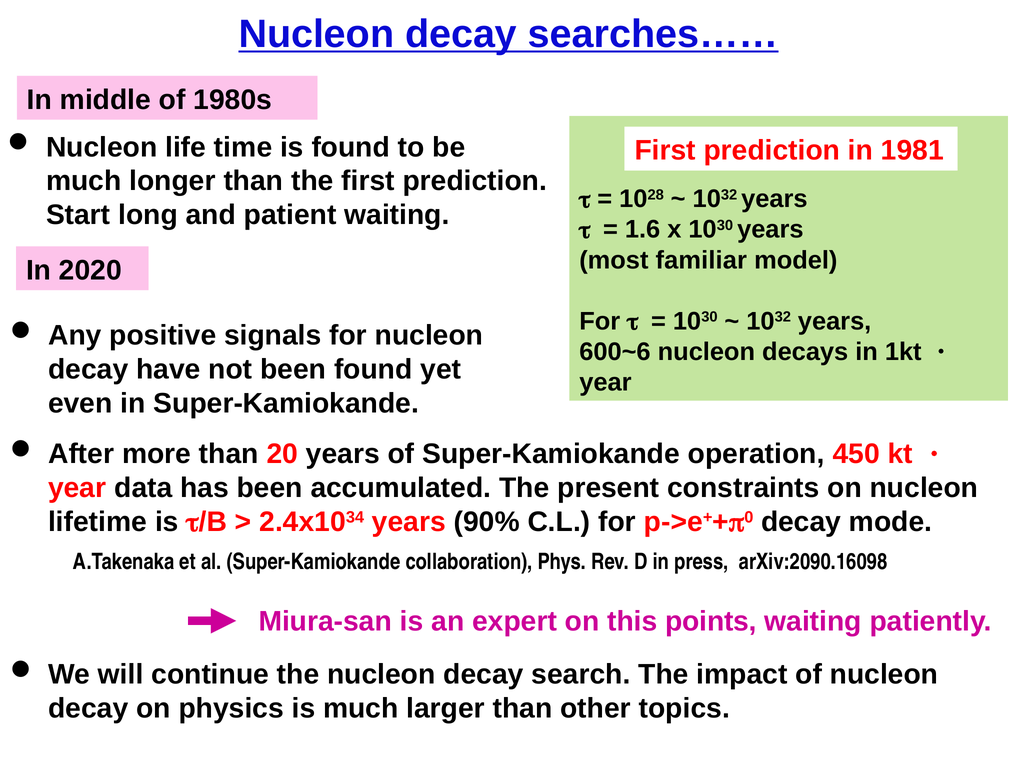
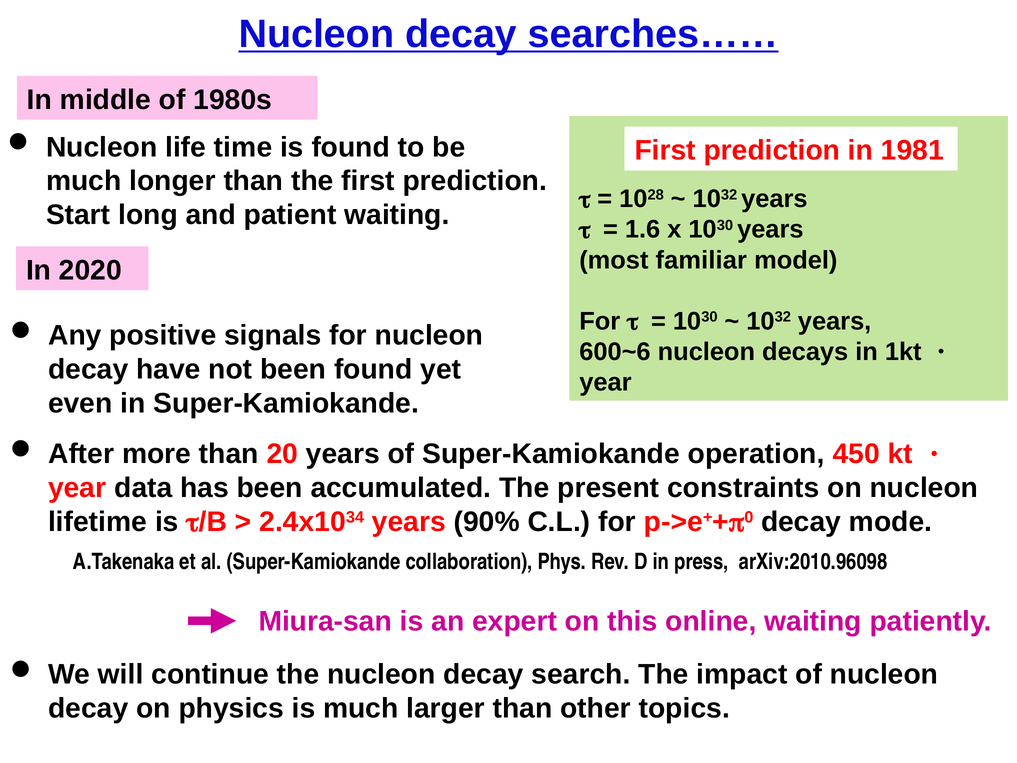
arXiv:2090.16098: arXiv:2090.16098 -> arXiv:2010.96098
points: points -> online
